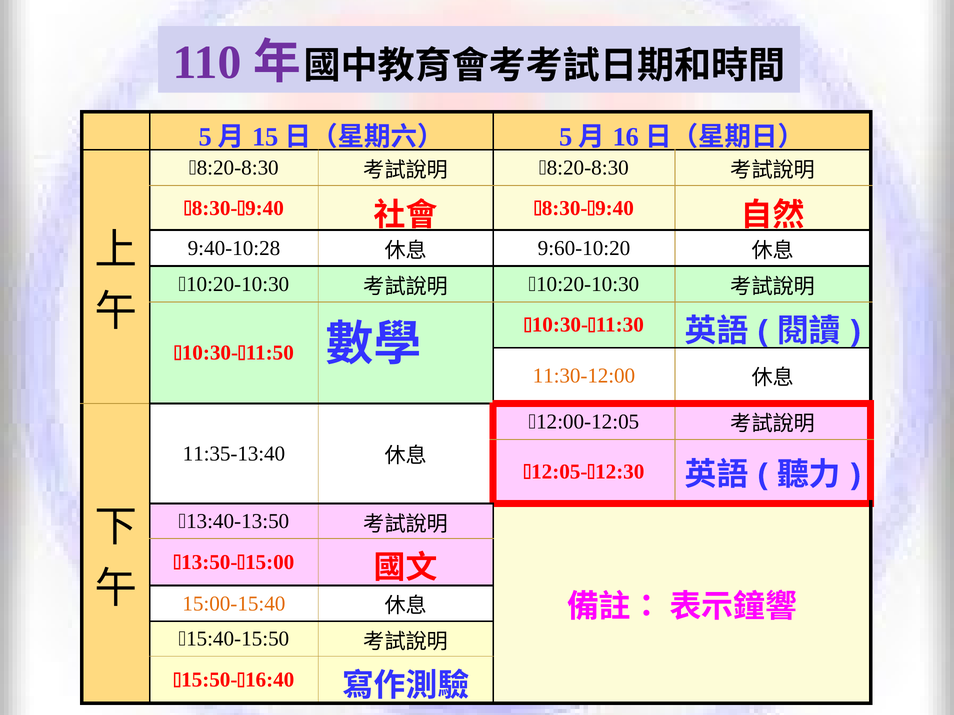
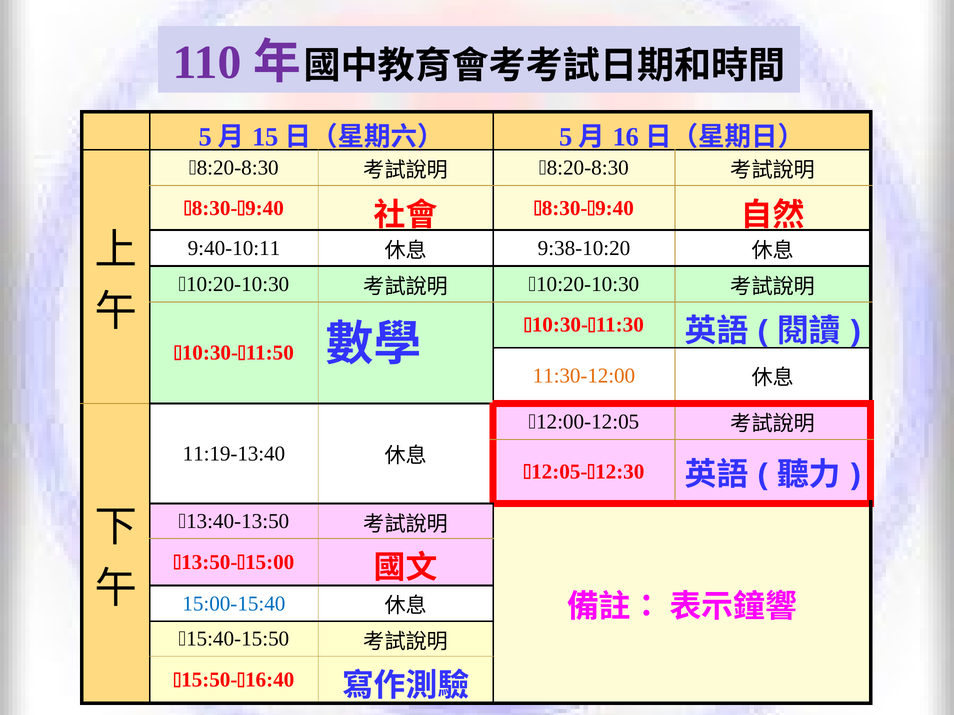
9:40-10:28: 9:40-10:28 -> 9:40-10:11
9:60-10:20: 9:60-10:20 -> 9:38-10:20
11:35-13:40: 11:35-13:40 -> 11:19-13:40
15:00-15:40 colour: orange -> blue
